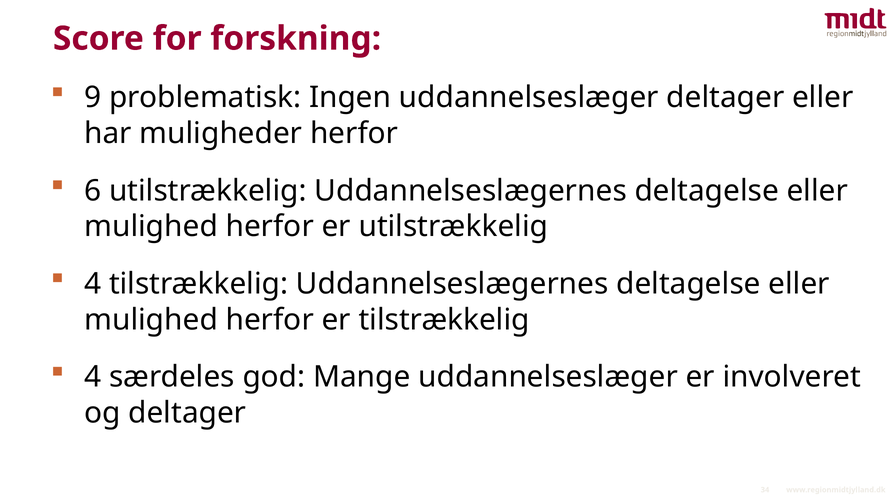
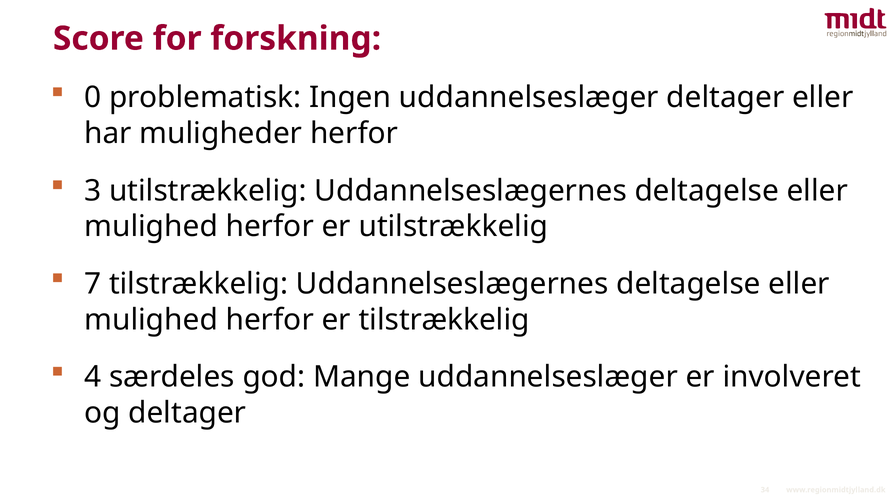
9: 9 -> 0
6: 6 -> 3
4 at (93, 284): 4 -> 7
